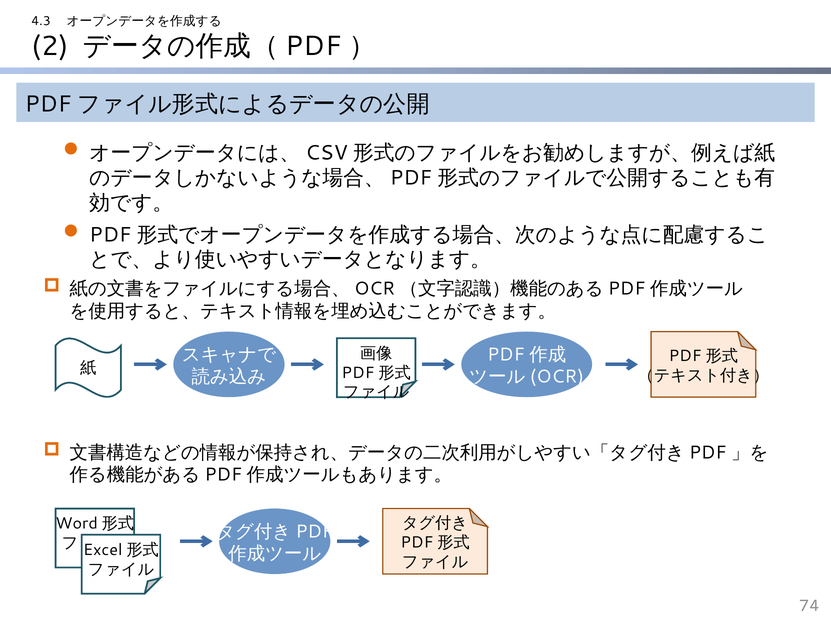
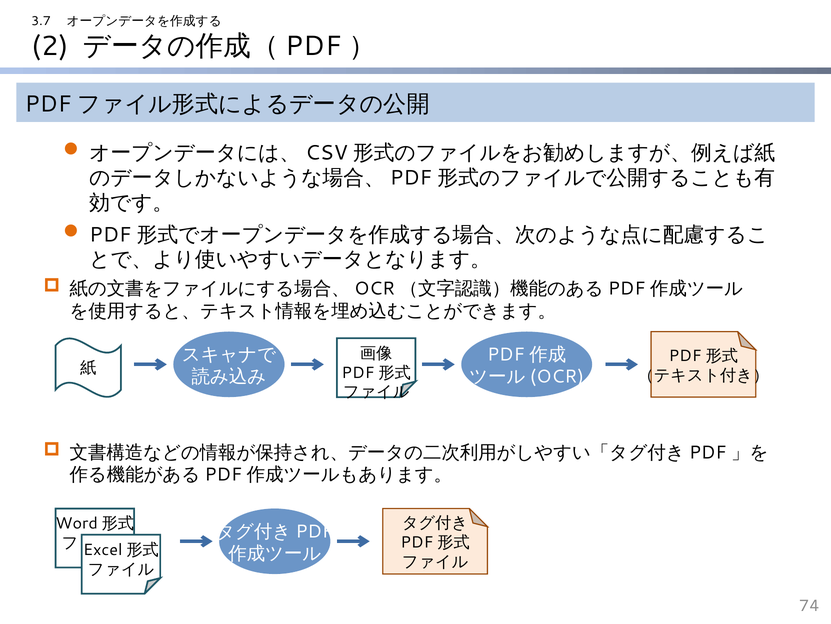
4.3: 4.3 -> 3.7
